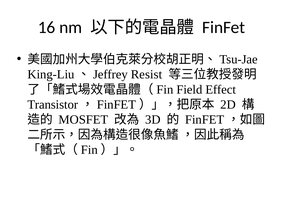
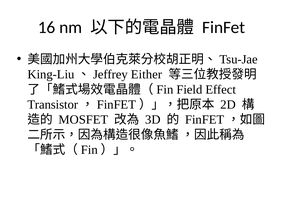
Resist: Resist -> Either
